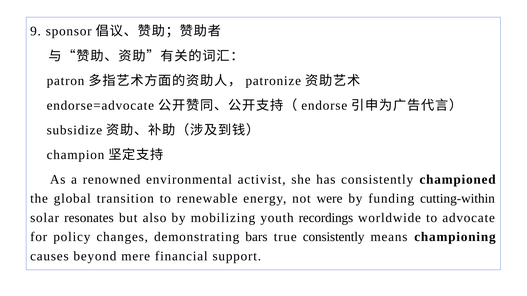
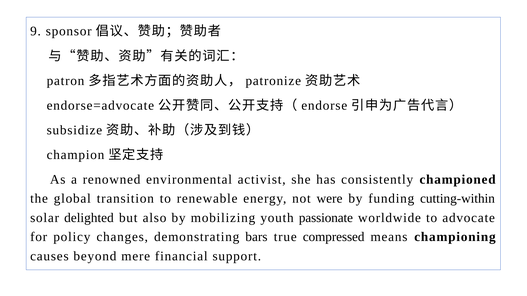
resonates: resonates -> delighted
recordings: recordings -> passionate
true consistently: consistently -> compressed
